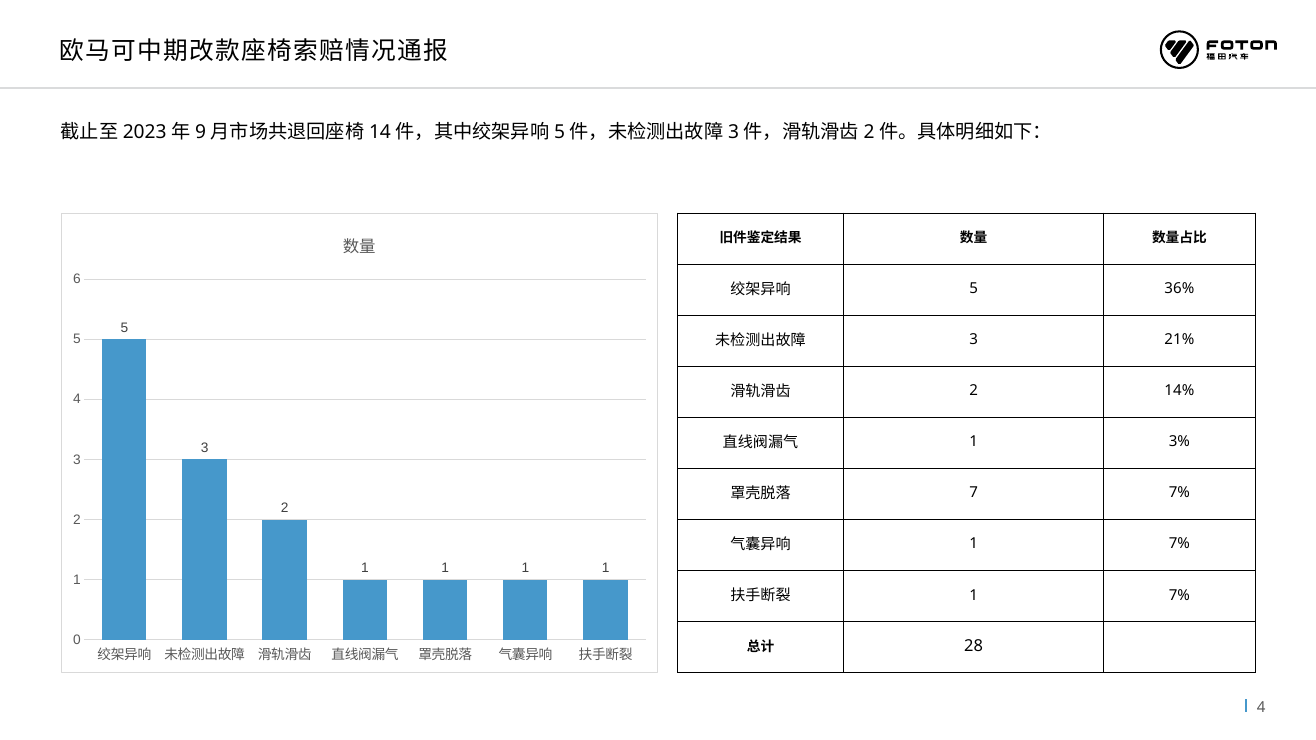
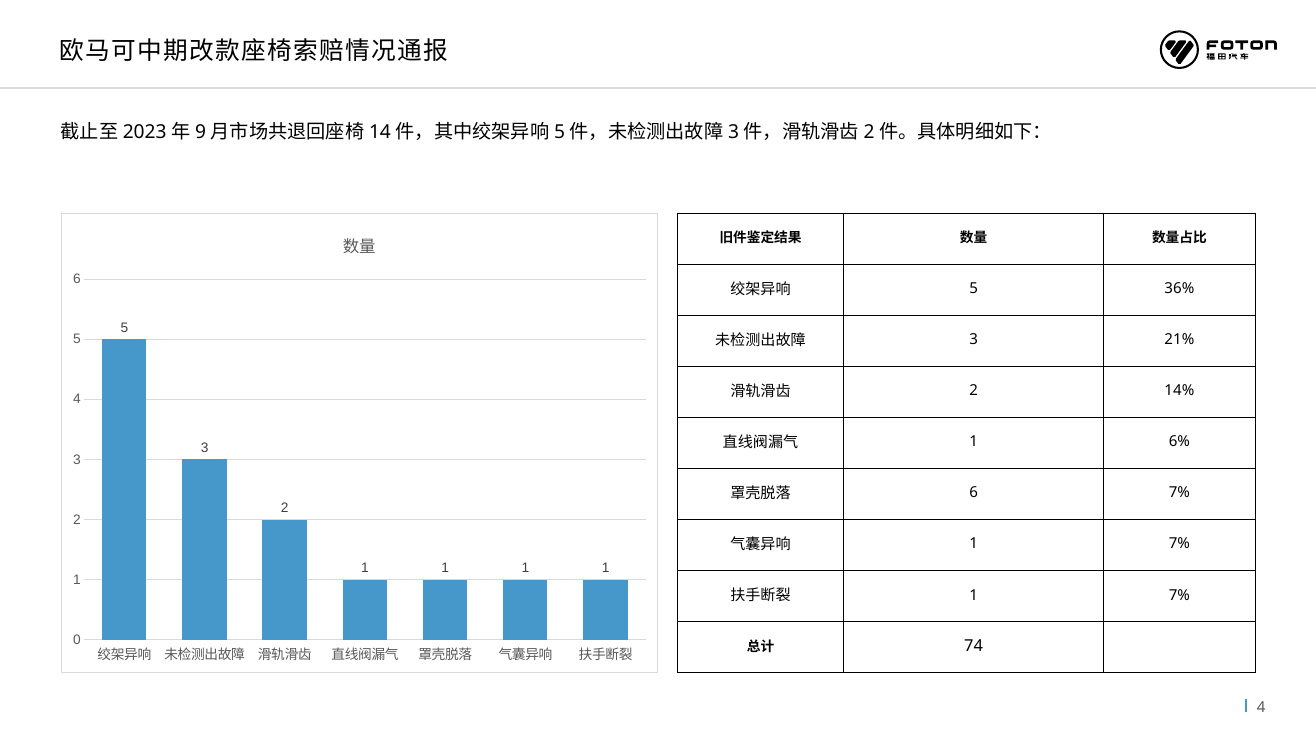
3%: 3% -> 6%
7 at (974, 493): 7 -> 6
28: 28 -> 74
